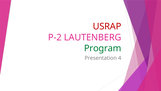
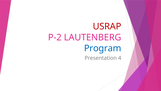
Program colour: green -> blue
